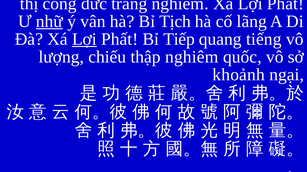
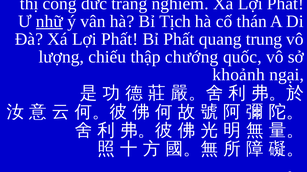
lãng: lãng -> thán
Lợi at (84, 39) underline: present -> none
Bỉ Tiếp: Tiếp -> Phất
tiếng: tiếng -> trung
thập nghiêm: nghiêm -> chướng
